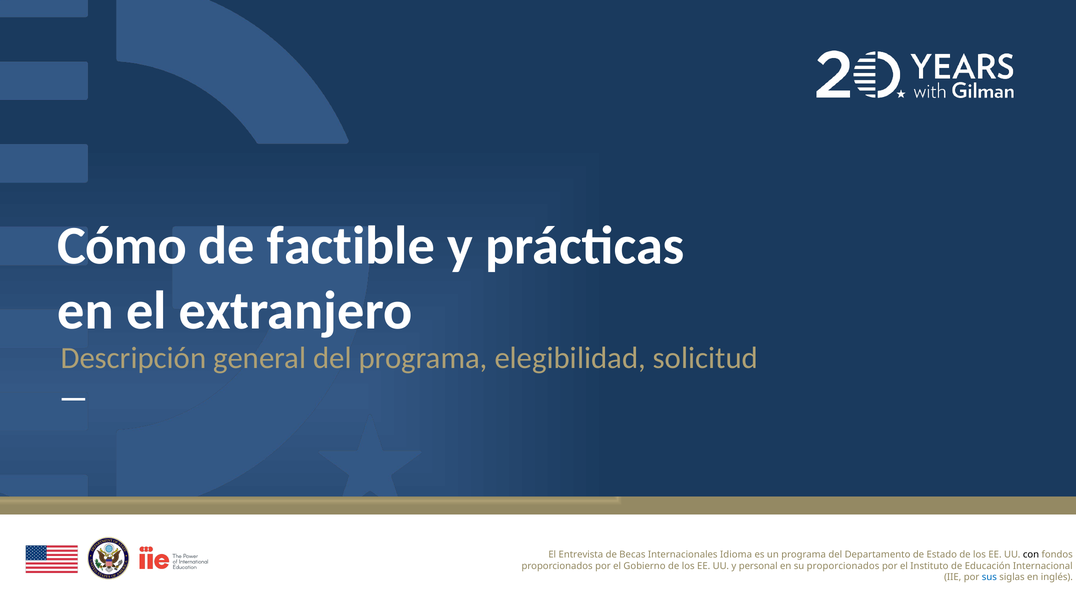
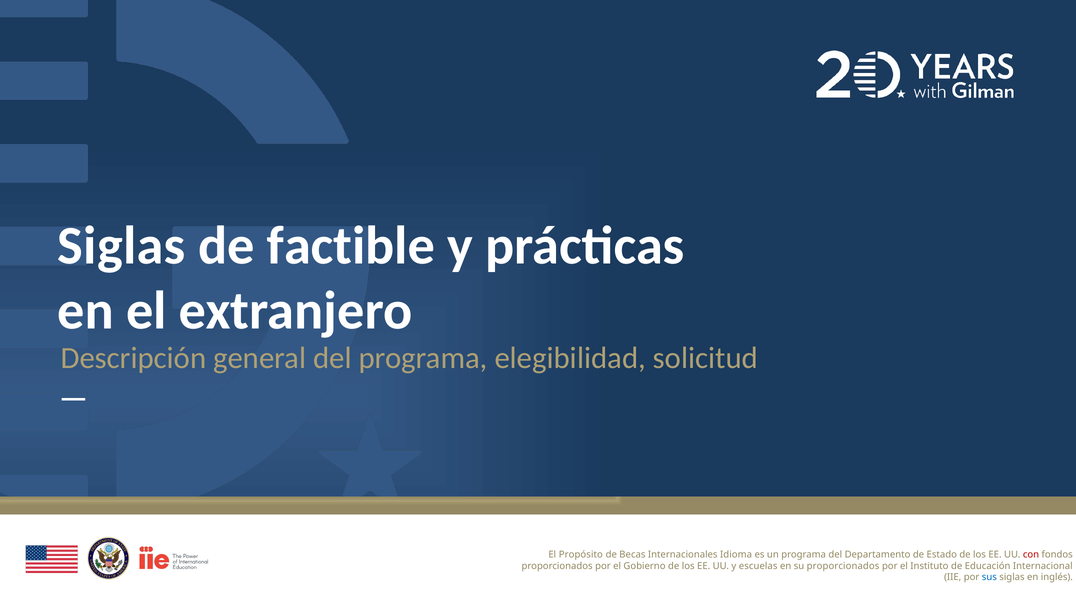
Cómo at (122, 246): Cómo -> Siglas
Entrevista: Entrevista -> Propósito
con colour: black -> red
personal: personal -> escuelas
